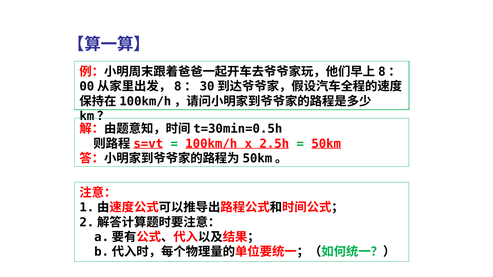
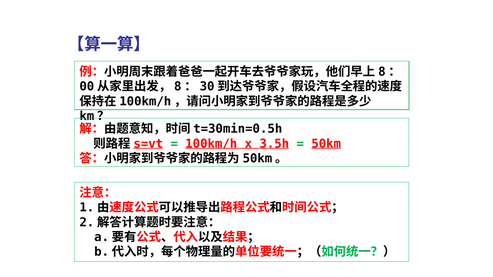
2.5h: 2.5h -> 3.5h
